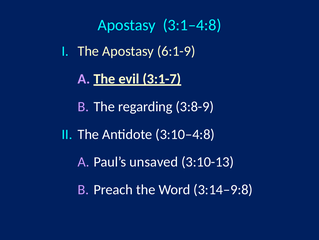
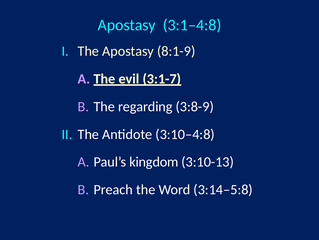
6:1-9: 6:1-9 -> 8:1-9
unsaved: unsaved -> kingdom
3:14‒9:8: 3:14‒9:8 -> 3:14‒5:8
